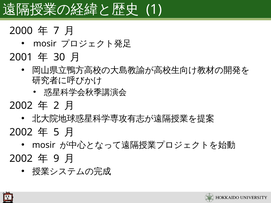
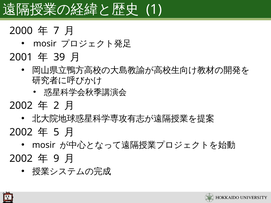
30: 30 -> 39
